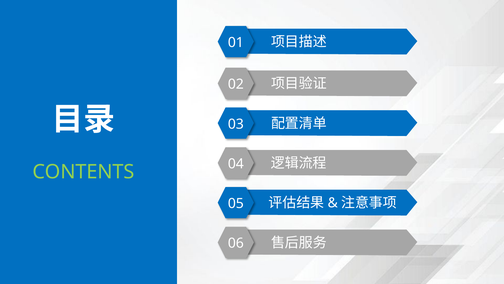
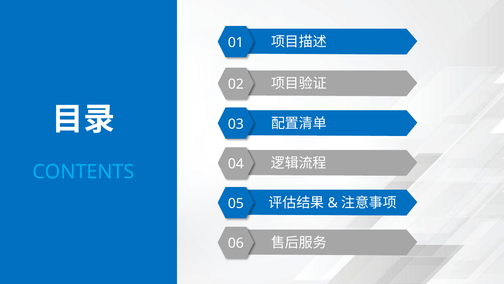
CONTENTS colour: light green -> light blue
